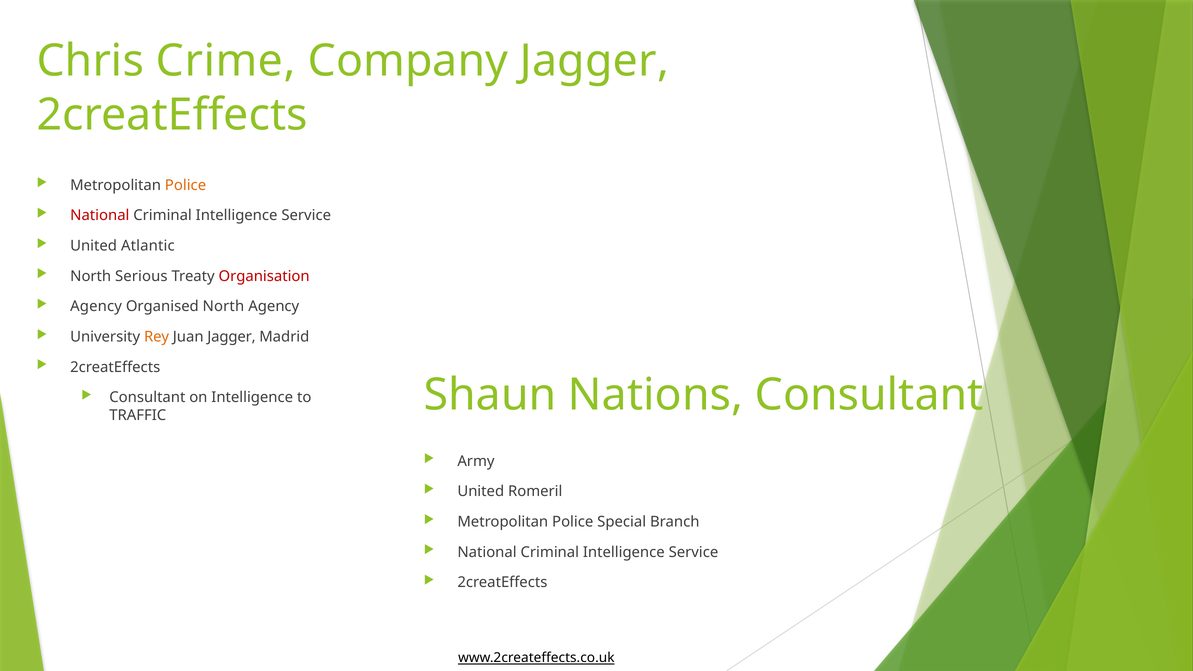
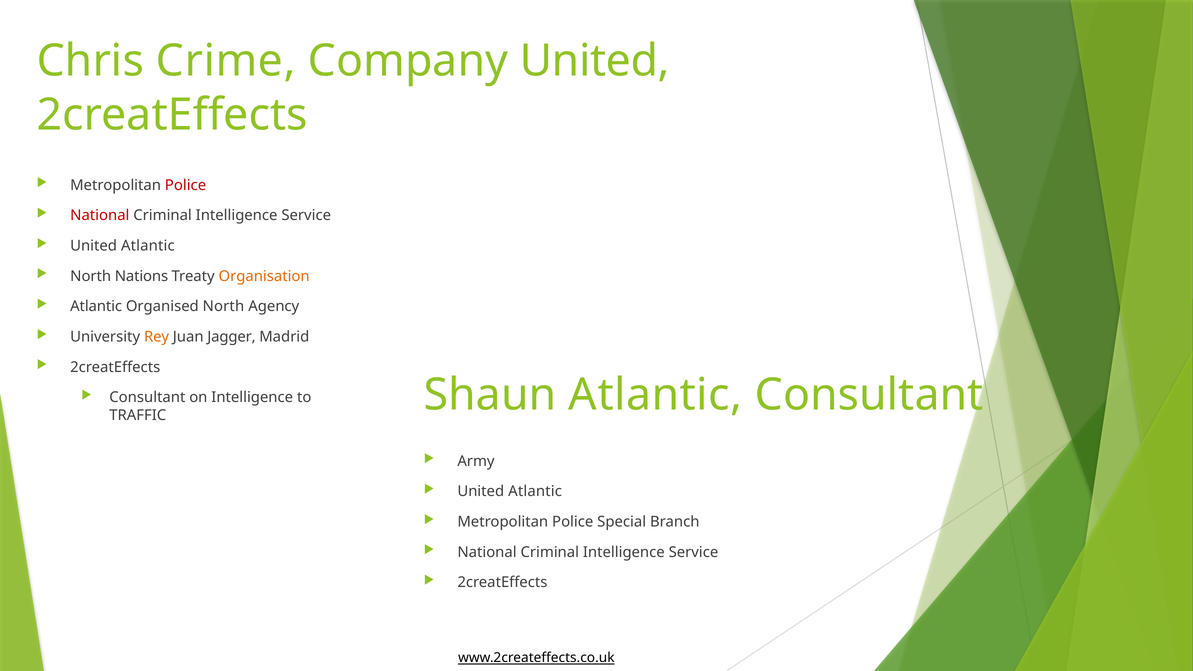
Company Jagger: Jagger -> United
Police at (186, 185) colour: orange -> red
Serious: Serious -> Nations
Organisation colour: red -> orange
Agency at (96, 307): Agency -> Atlantic
Shaun Nations: Nations -> Atlantic
Romeril at (535, 492): Romeril -> Atlantic
